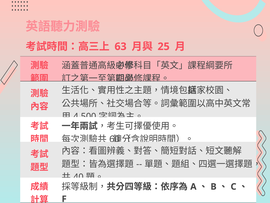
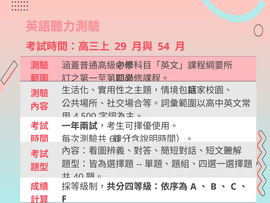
63: 63 -> 29
25: 25 -> 54
